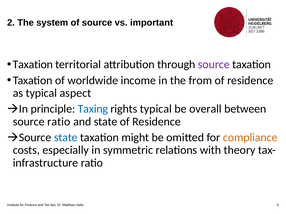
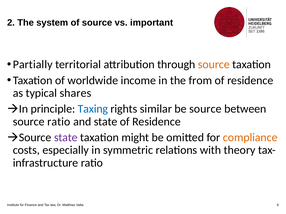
Taxation at (33, 65): Taxation -> Partially
source at (214, 65) colour: purple -> orange
aspect: aspect -> shares
rights typical: typical -> similar
be overall: overall -> source
state at (66, 138) colour: blue -> purple
